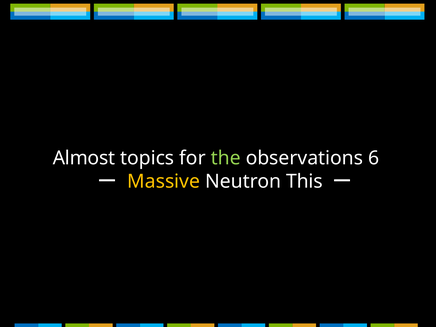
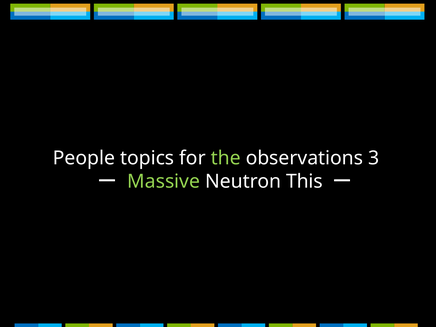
Almost: Almost -> People
6: 6 -> 3
Massive colour: yellow -> light green
